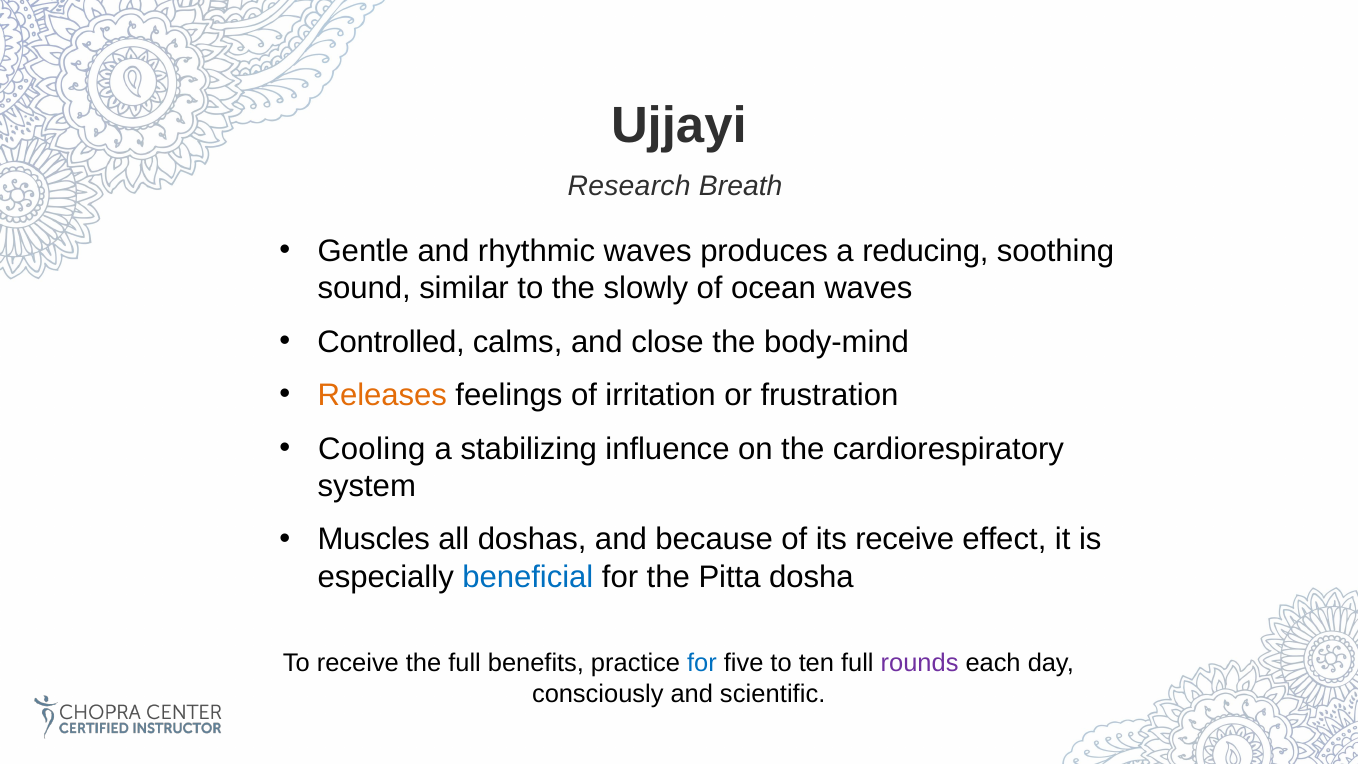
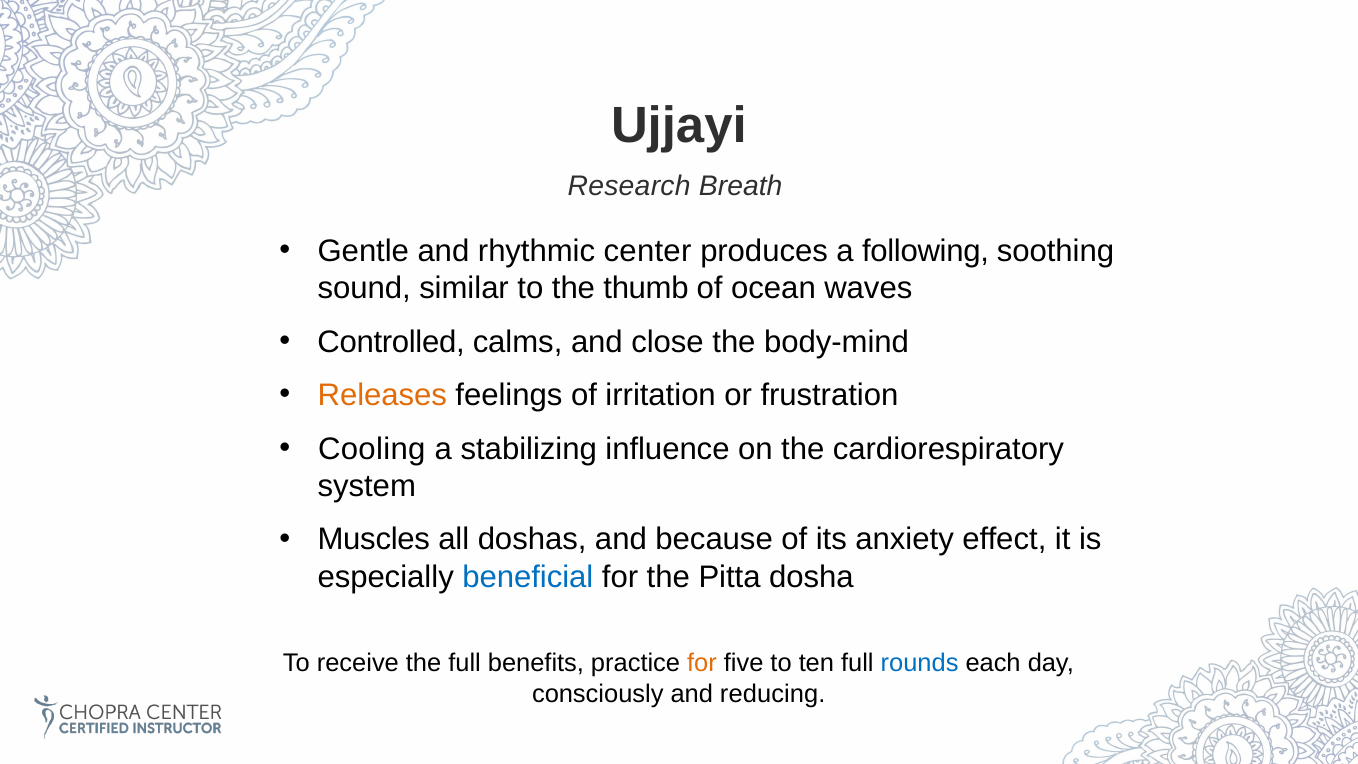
rhythmic waves: waves -> center
reducing: reducing -> following
slowly: slowly -> thumb
its receive: receive -> anxiety
for at (702, 663) colour: blue -> orange
rounds colour: purple -> blue
scientific: scientific -> reducing
